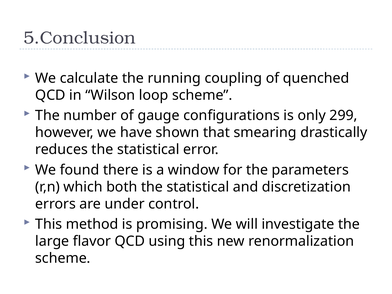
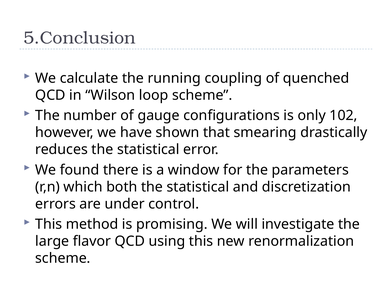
299: 299 -> 102
